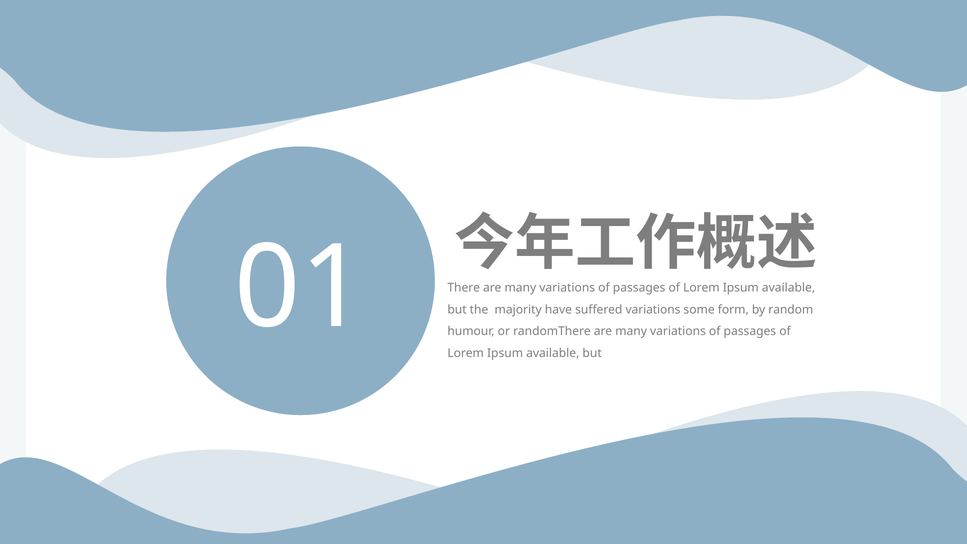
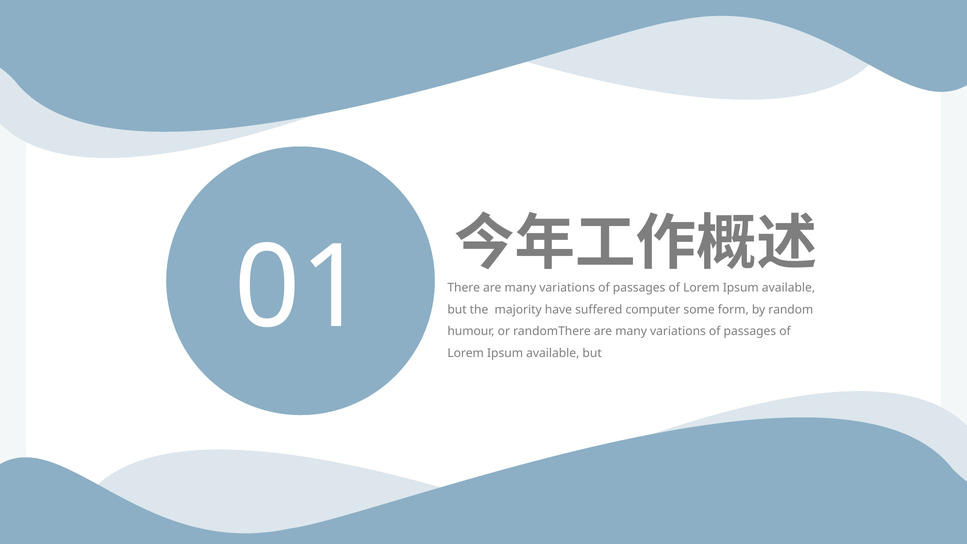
suffered variations: variations -> computer
